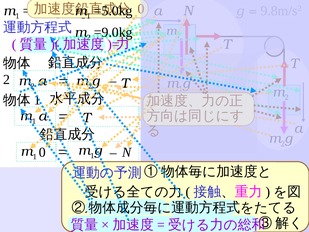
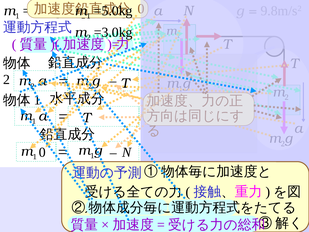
=9.0kg: =9.0kg -> =3.0kg
